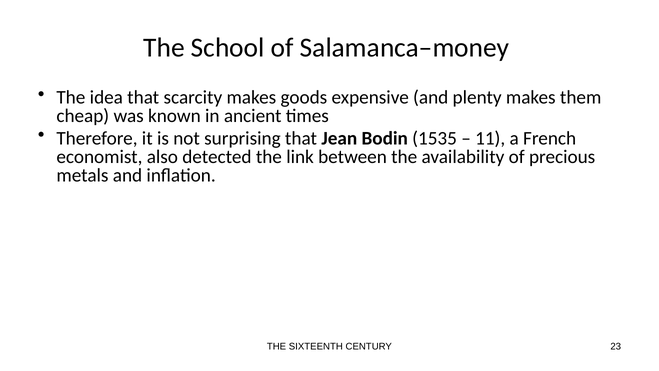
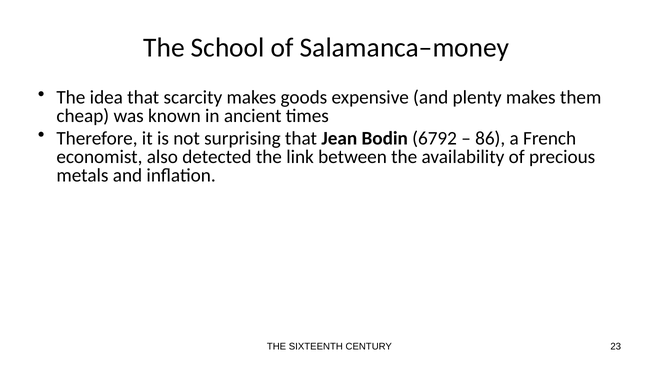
1535: 1535 -> 6792
11: 11 -> 86
